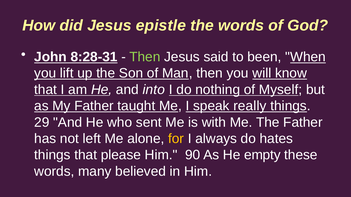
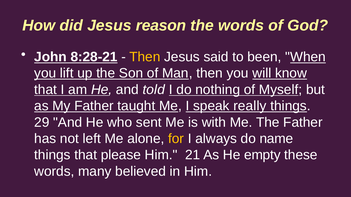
epistle: epistle -> reason
8:28-31: 8:28-31 -> 8:28-21
Then at (145, 57) colour: light green -> yellow
into: into -> told
hates: hates -> name
90: 90 -> 21
